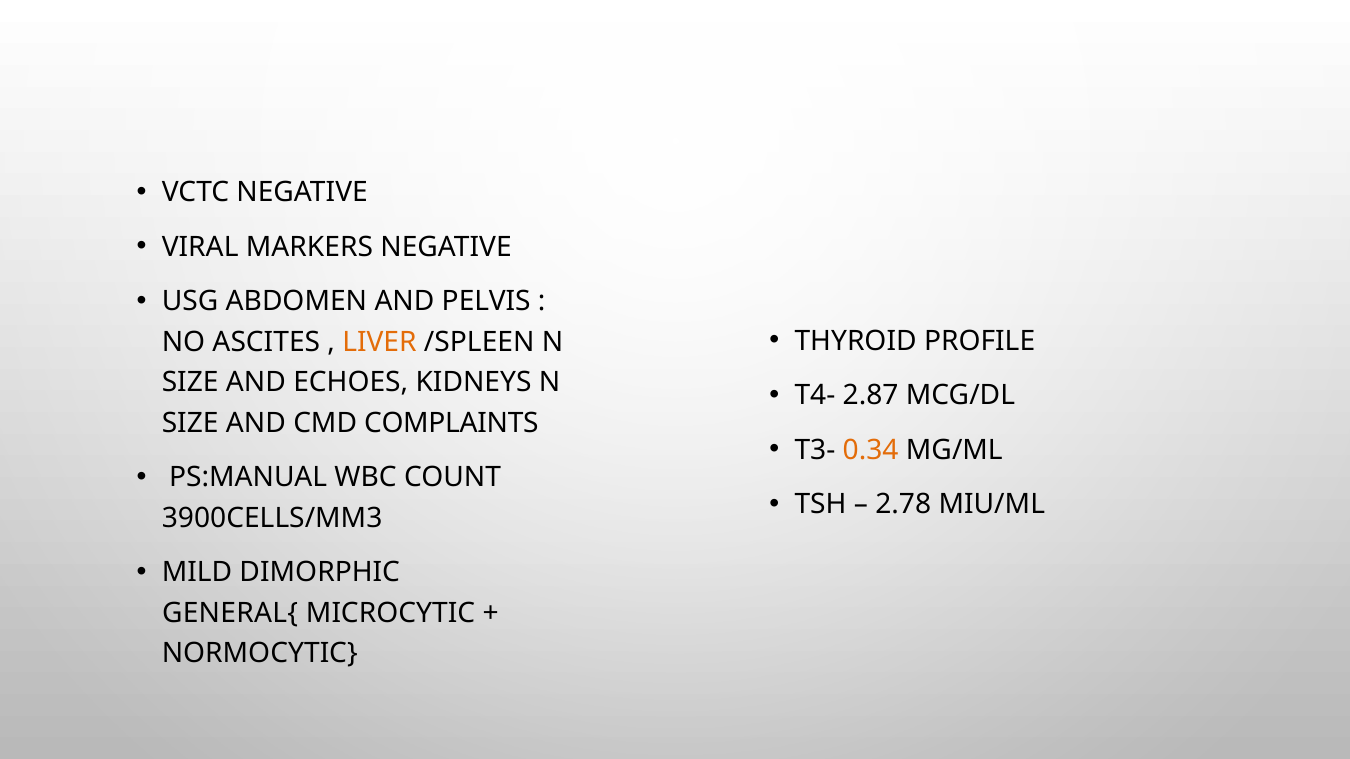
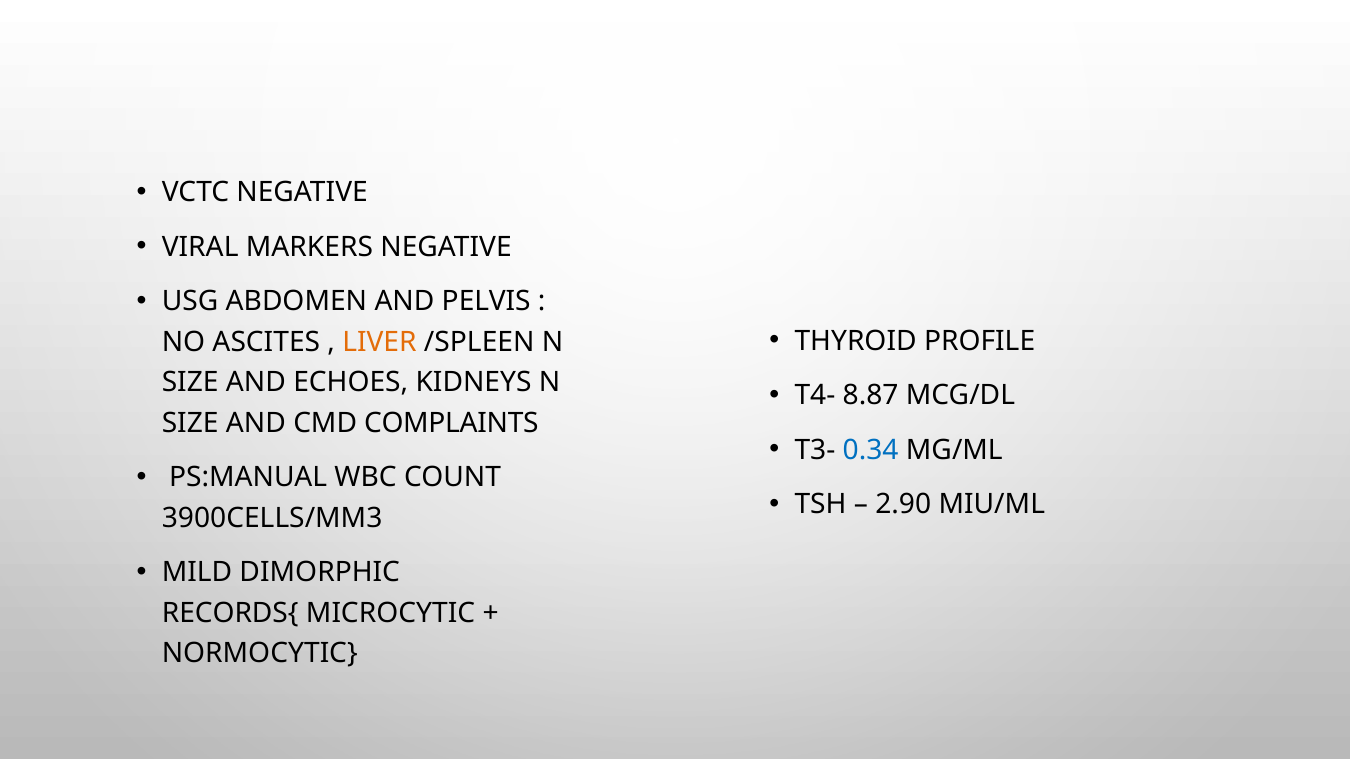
2.87: 2.87 -> 8.87
0.34 colour: orange -> blue
2.78: 2.78 -> 2.90
GENERAL{: GENERAL{ -> RECORDS{
